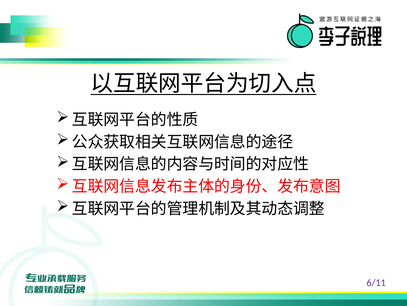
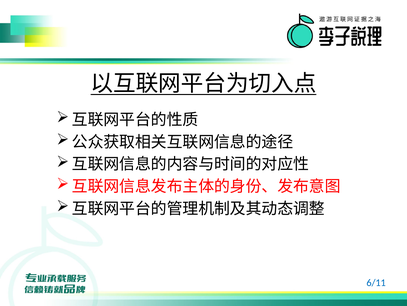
6/11 colour: purple -> blue
